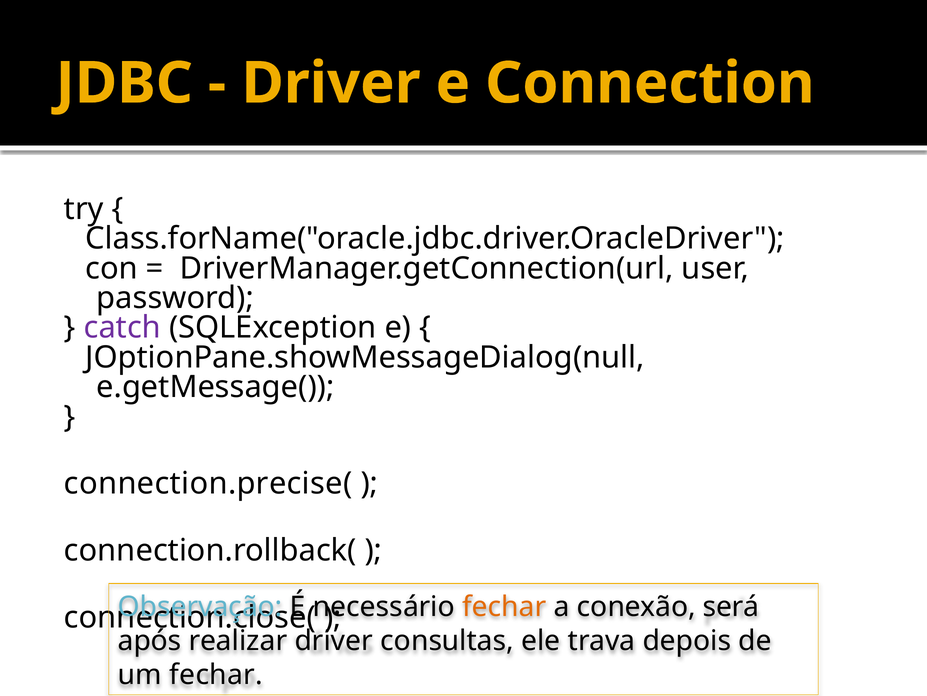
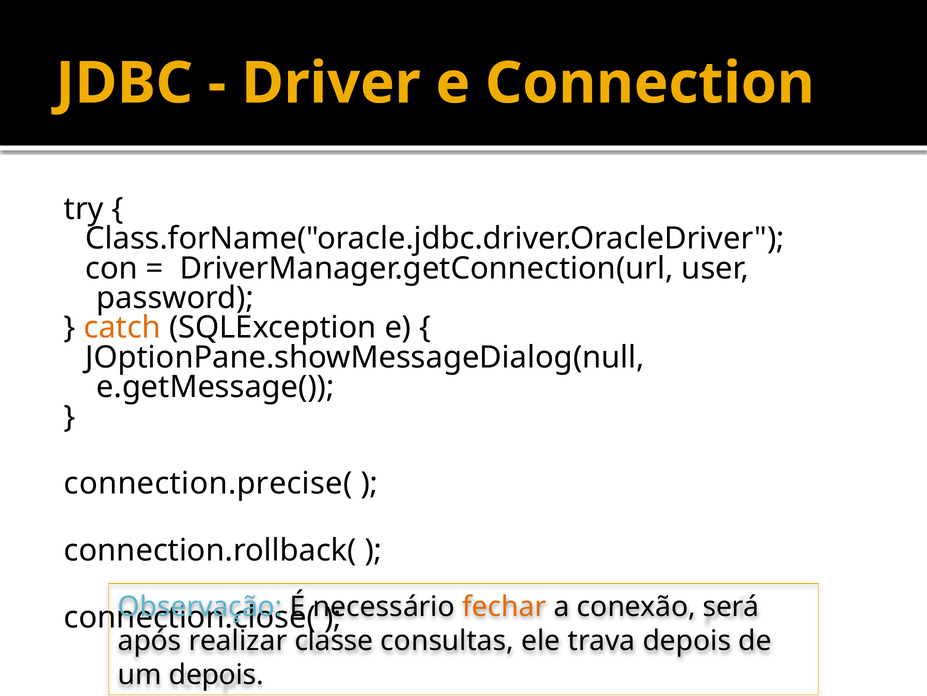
catch colour: purple -> orange
realizar driver: driver -> classe
um fechar: fechar -> depois
